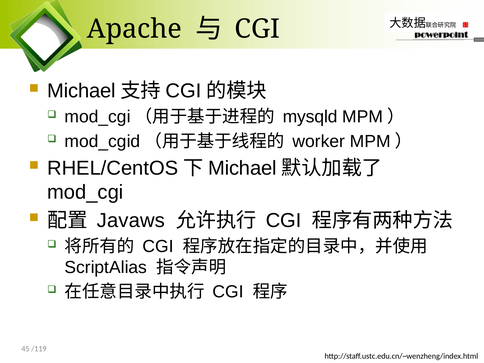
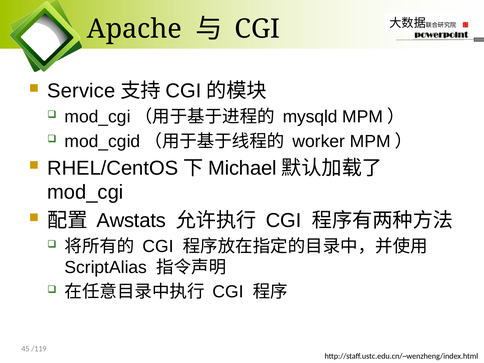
Michael at (81, 91): Michael -> Service
Javaws: Javaws -> Awstats
